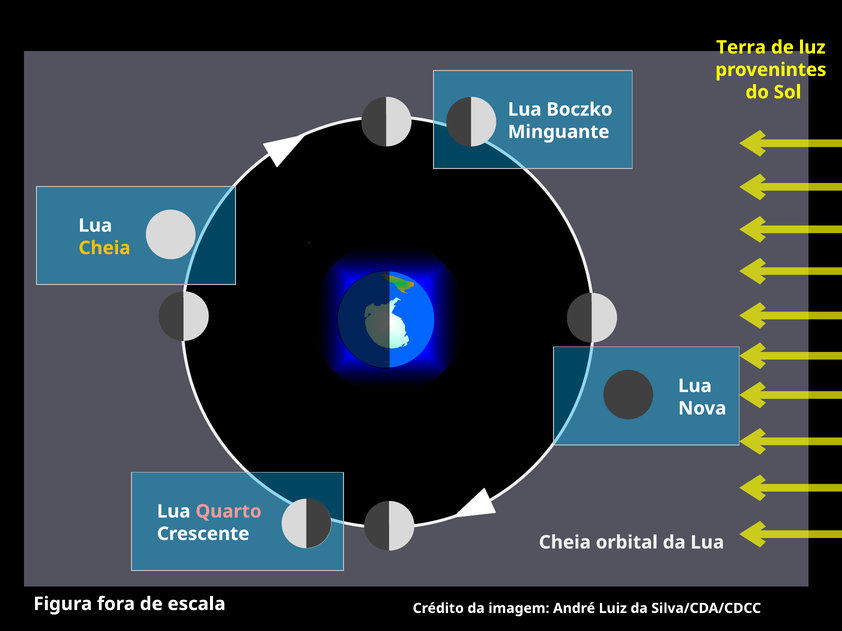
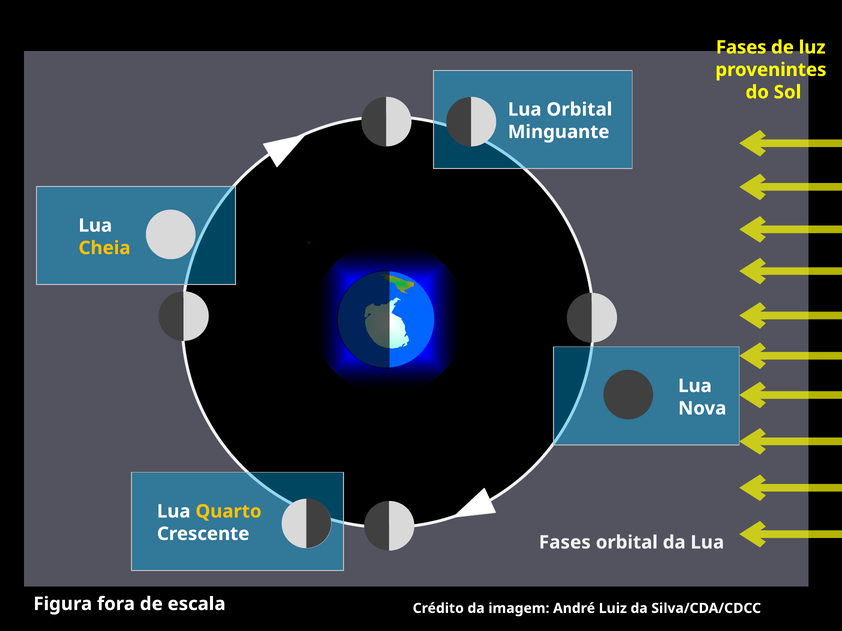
Terra at (741, 47): Terra -> Fases
Lua Boczko: Boczko -> Orbital
Quarto colour: pink -> yellow
Cheia at (565, 543): Cheia -> Fases
